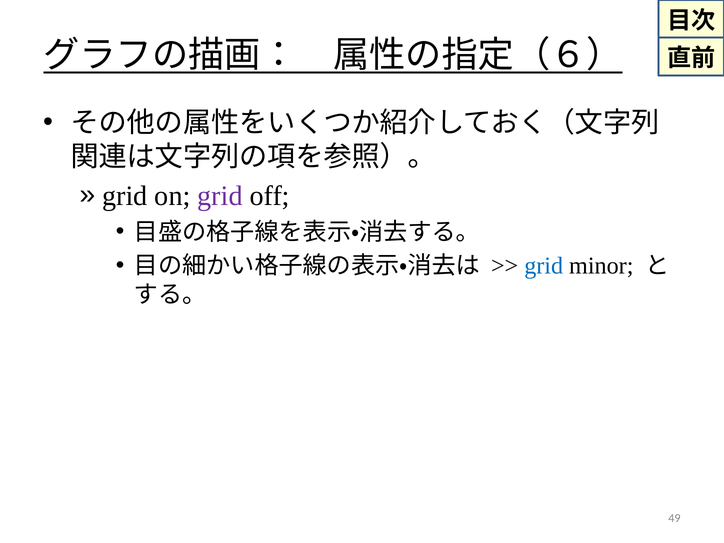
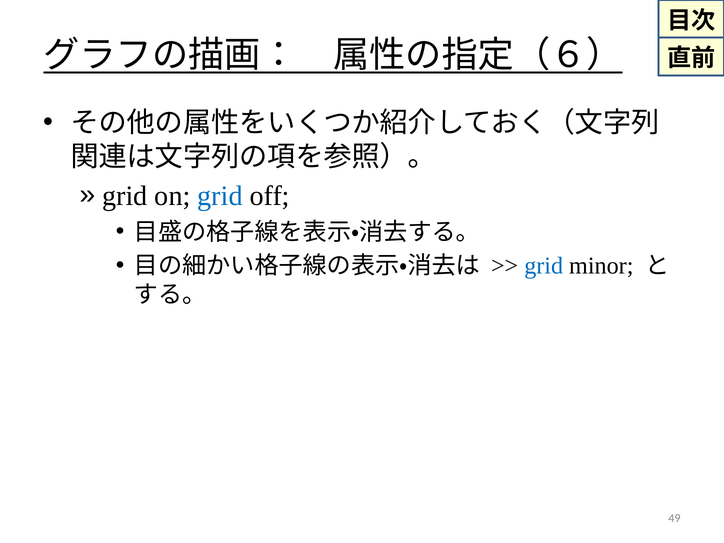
grid at (220, 196) colour: purple -> blue
